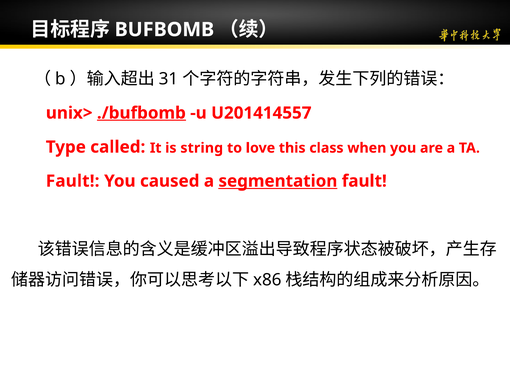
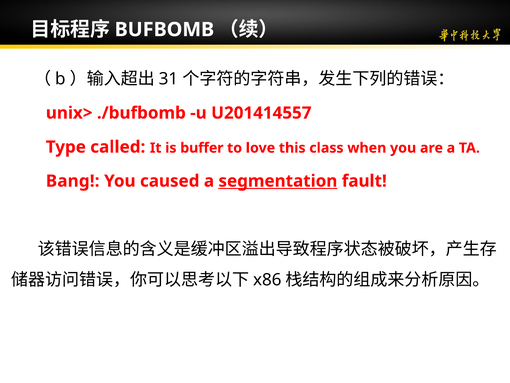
./bufbomb underline: present -> none
string: string -> buffer
Fault at (73, 181): Fault -> Bang
